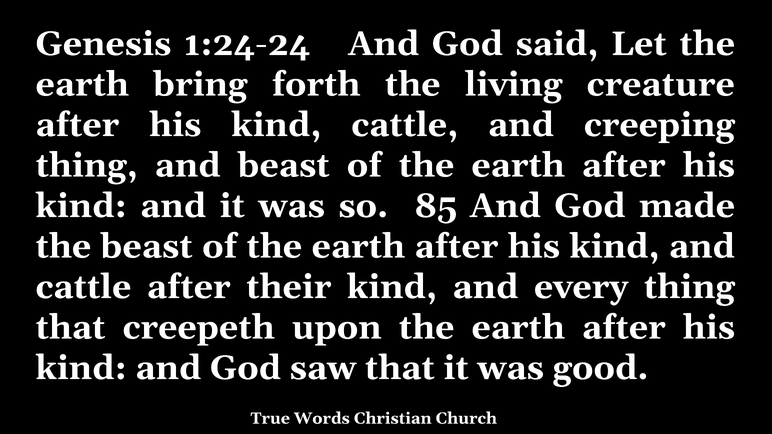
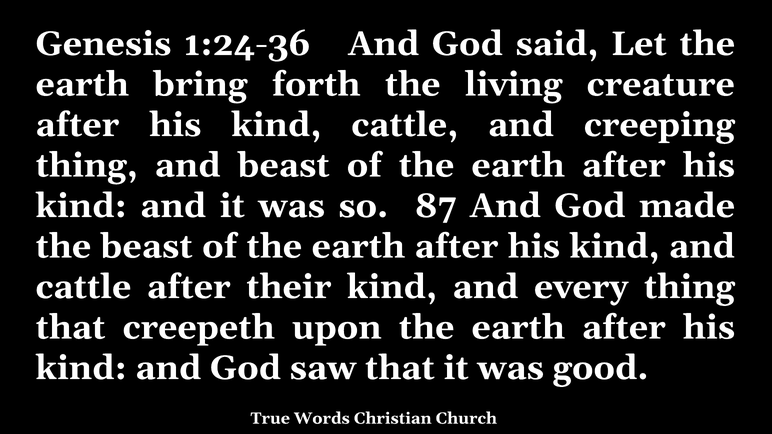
1:24-24: 1:24-24 -> 1:24-36
85: 85 -> 87
